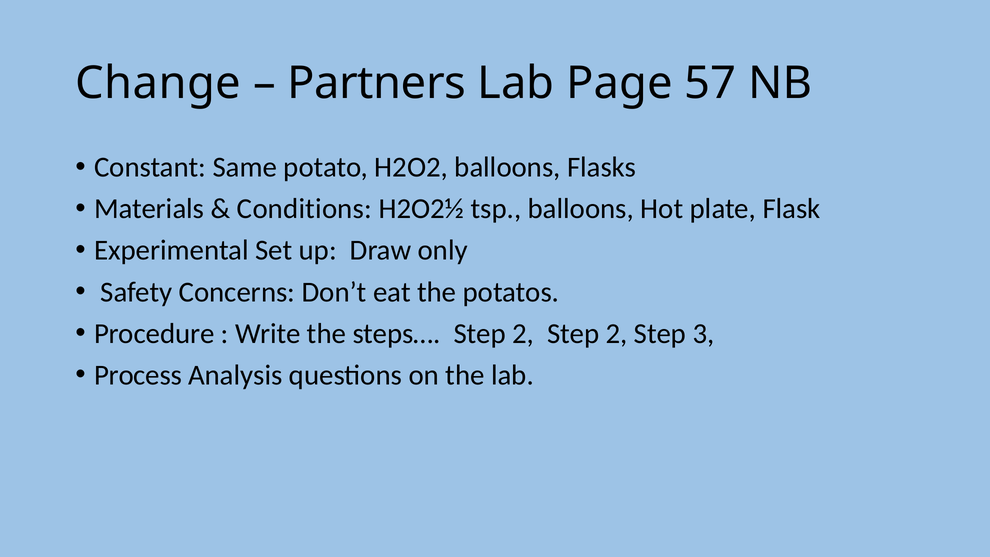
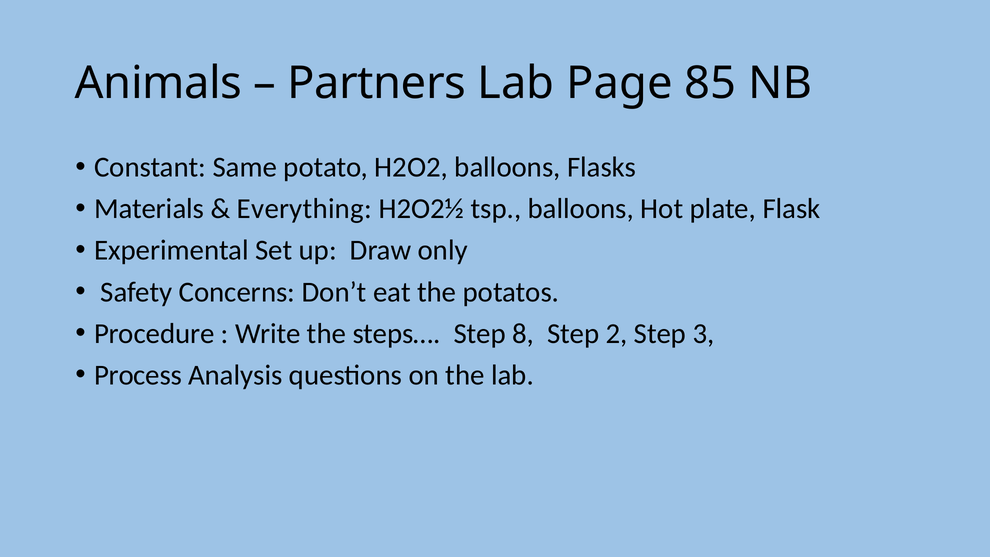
Change: Change -> Animals
57: 57 -> 85
Conditions: Conditions -> Everything
steps… Step 2: 2 -> 8
